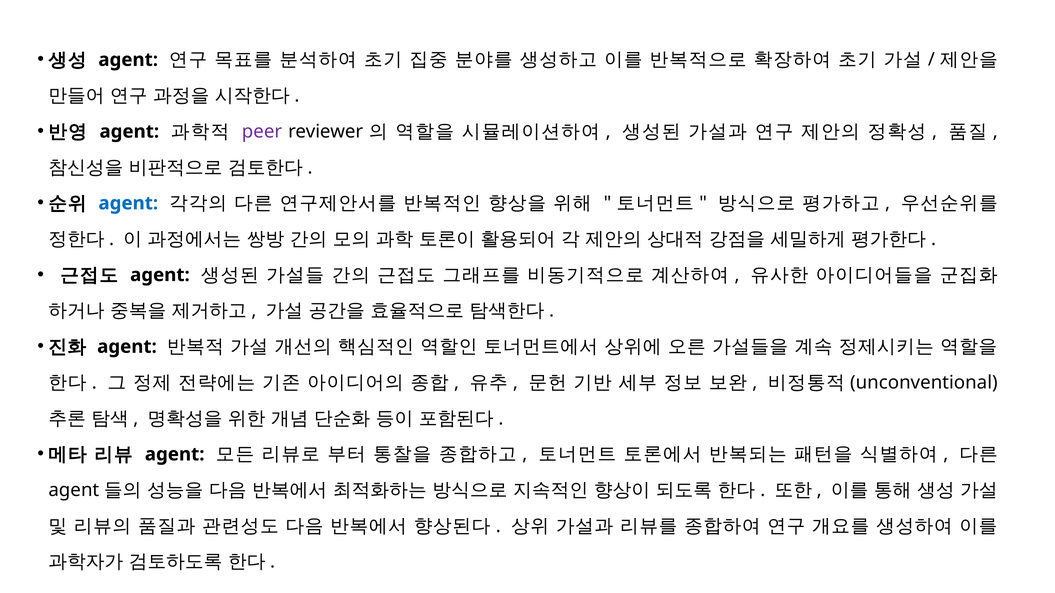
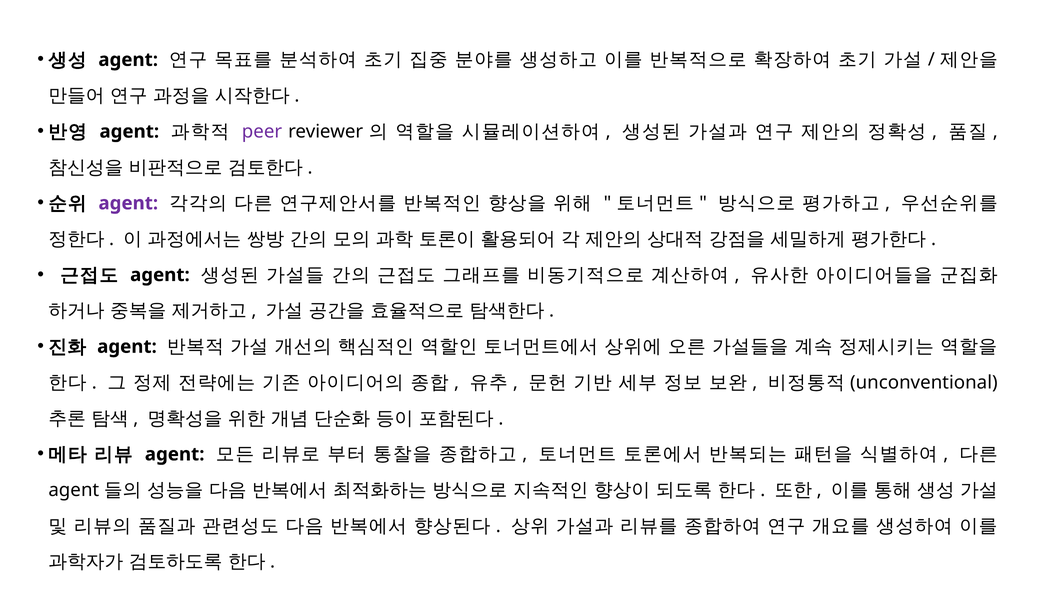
agent at (128, 203) colour: blue -> purple
